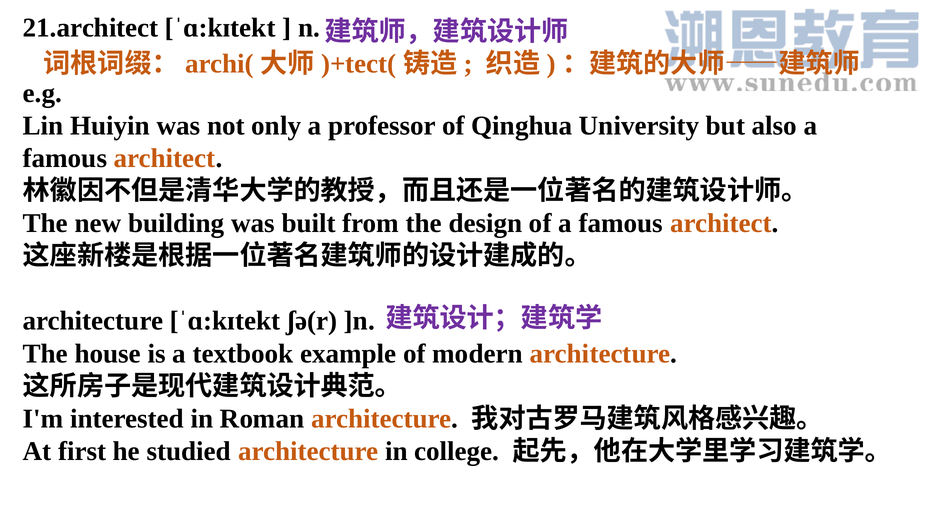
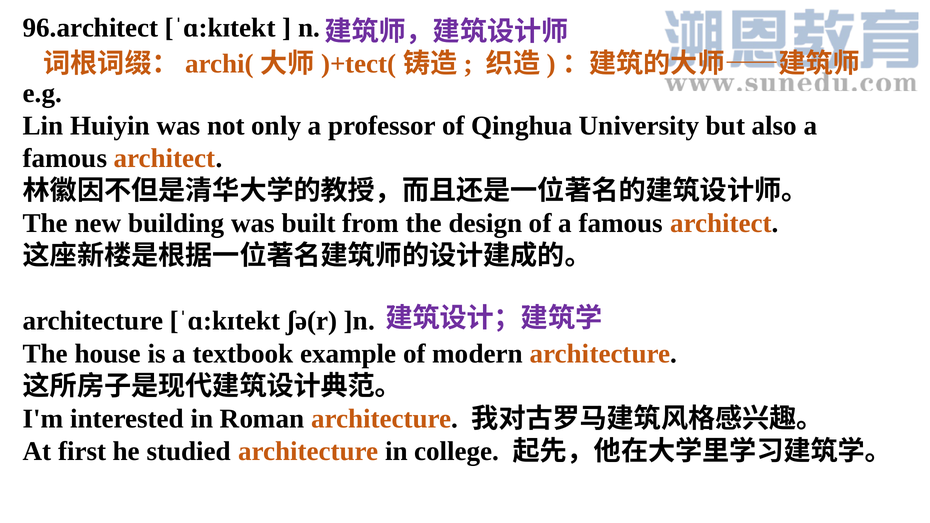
21.architect: 21.architect -> 96.architect
